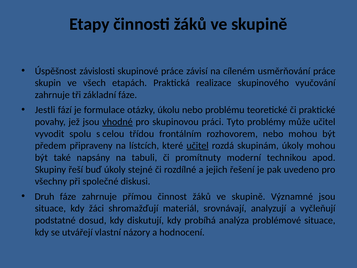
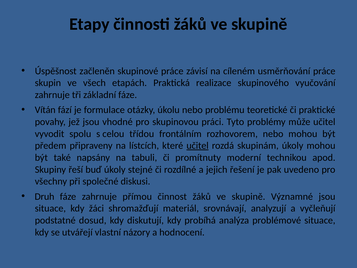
závislosti: závislosti -> začleněn
Jestli: Jestli -> Vítán
vhodné underline: present -> none
